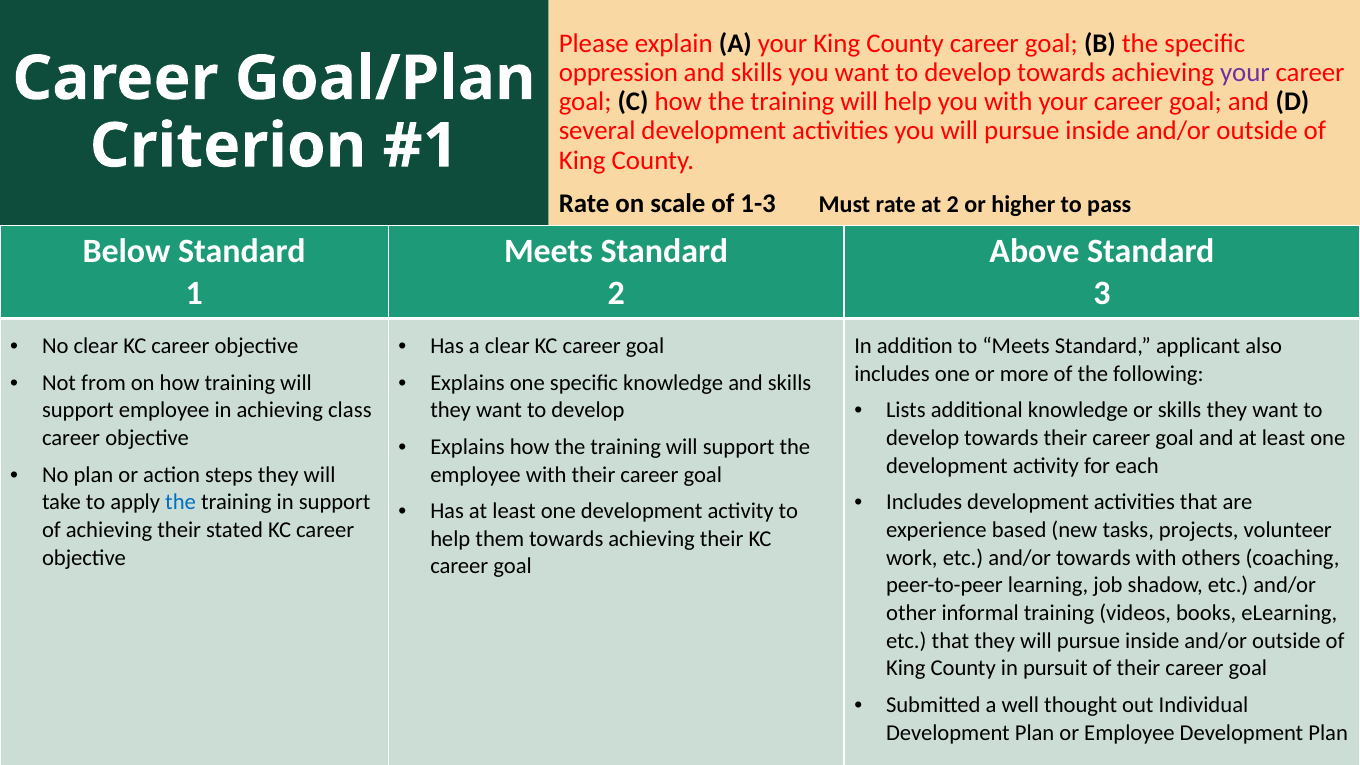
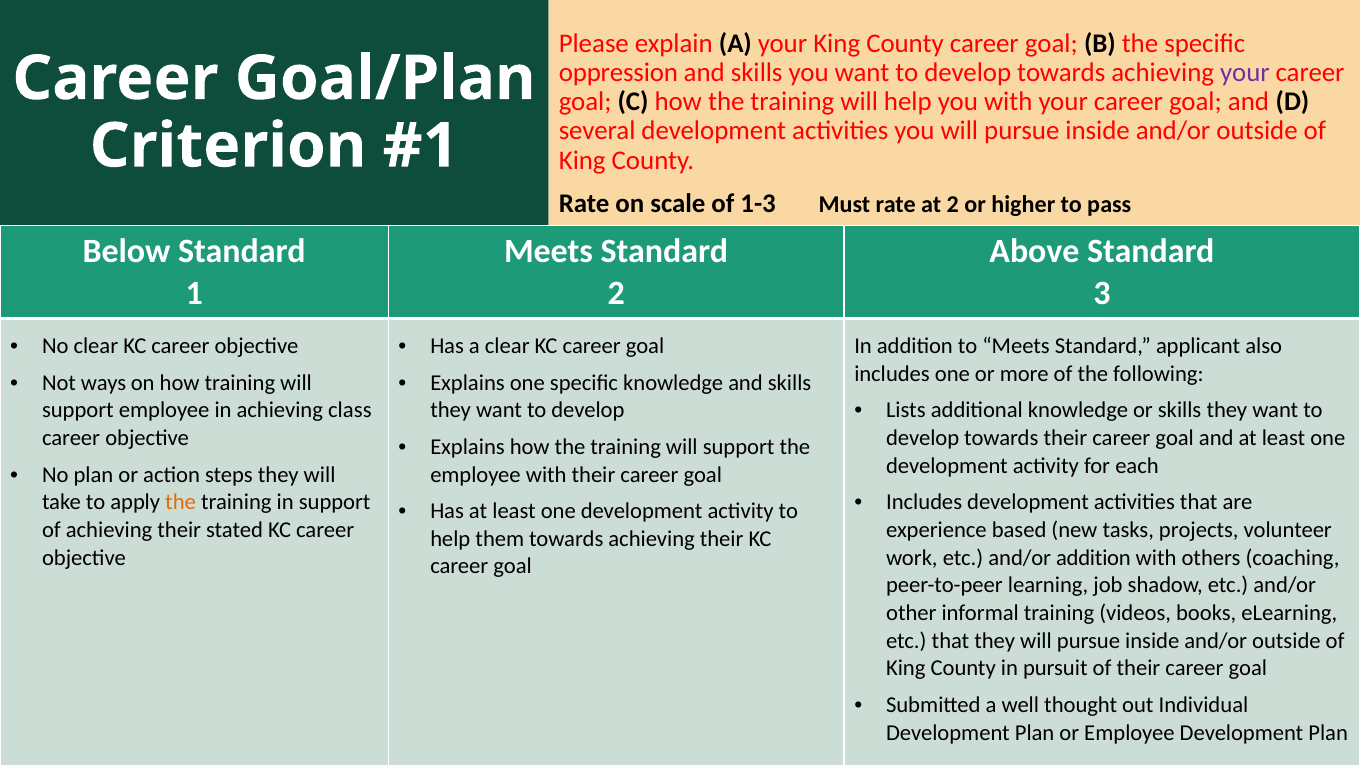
from: from -> ways
the at (181, 502) colour: blue -> orange
and/or towards: towards -> addition
